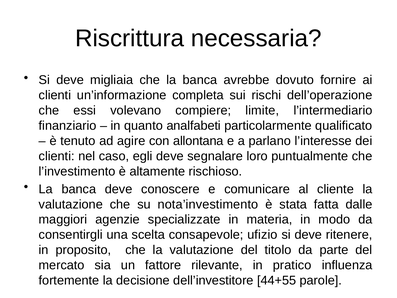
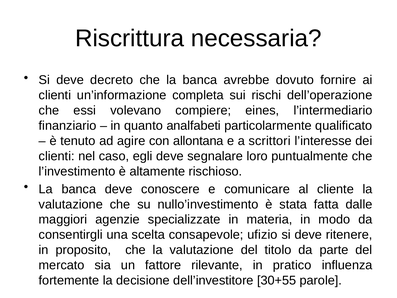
migliaia: migliaia -> decreto
limite: limite -> eines
parlano: parlano -> scrittori
nota’investimento: nota’investimento -> nullo’investimento
44+55: 44+55 -> 30+55
